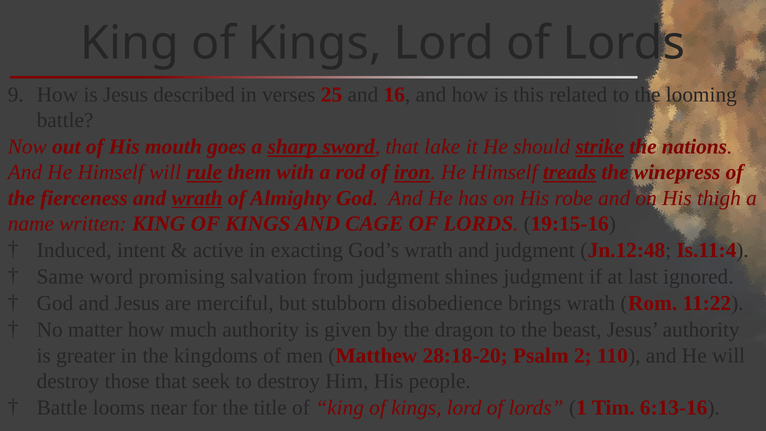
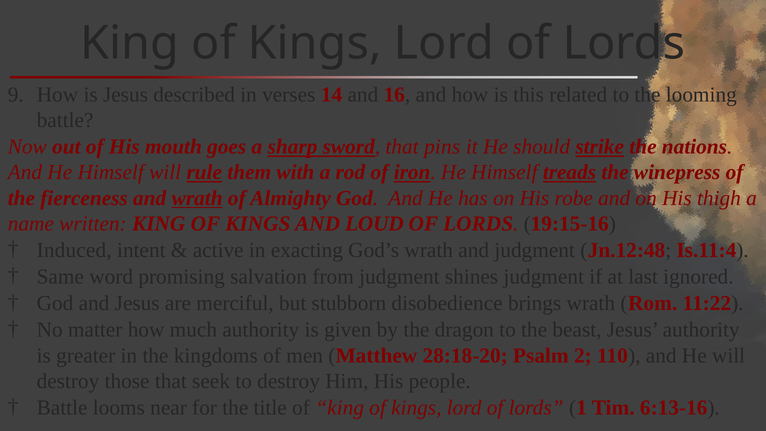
25: 25 -> 14
lake: lake -> pins
CAGE: CAGE -> LOUD
